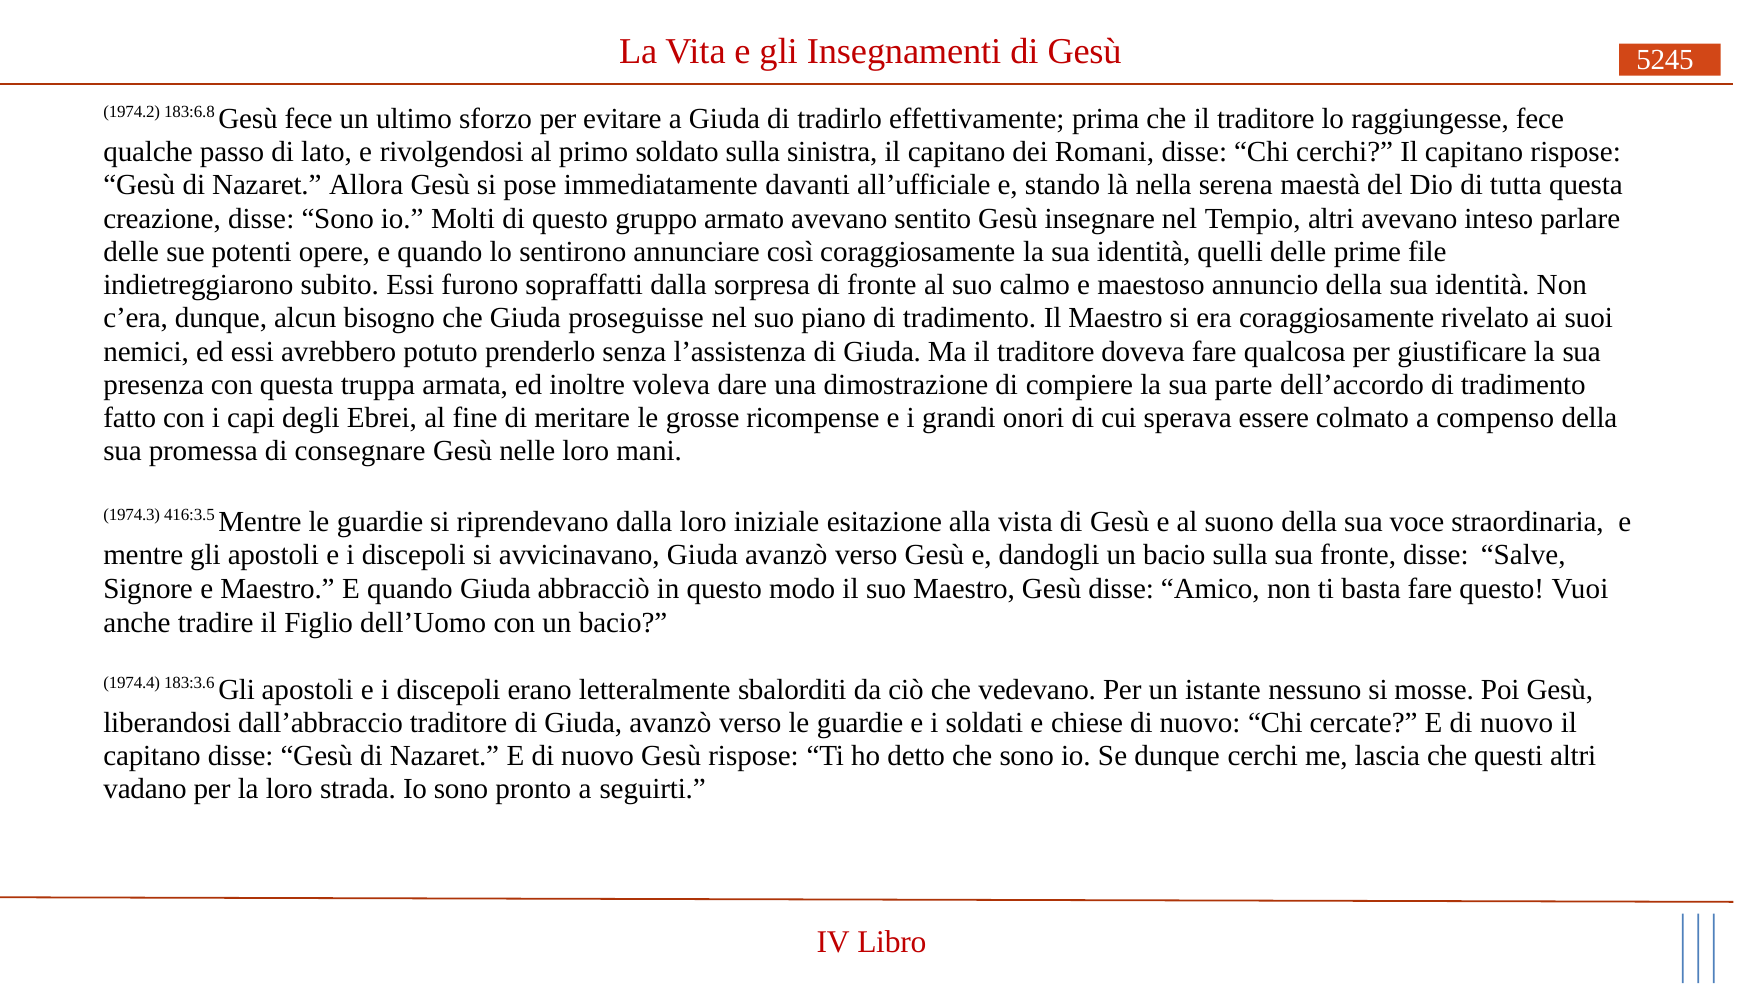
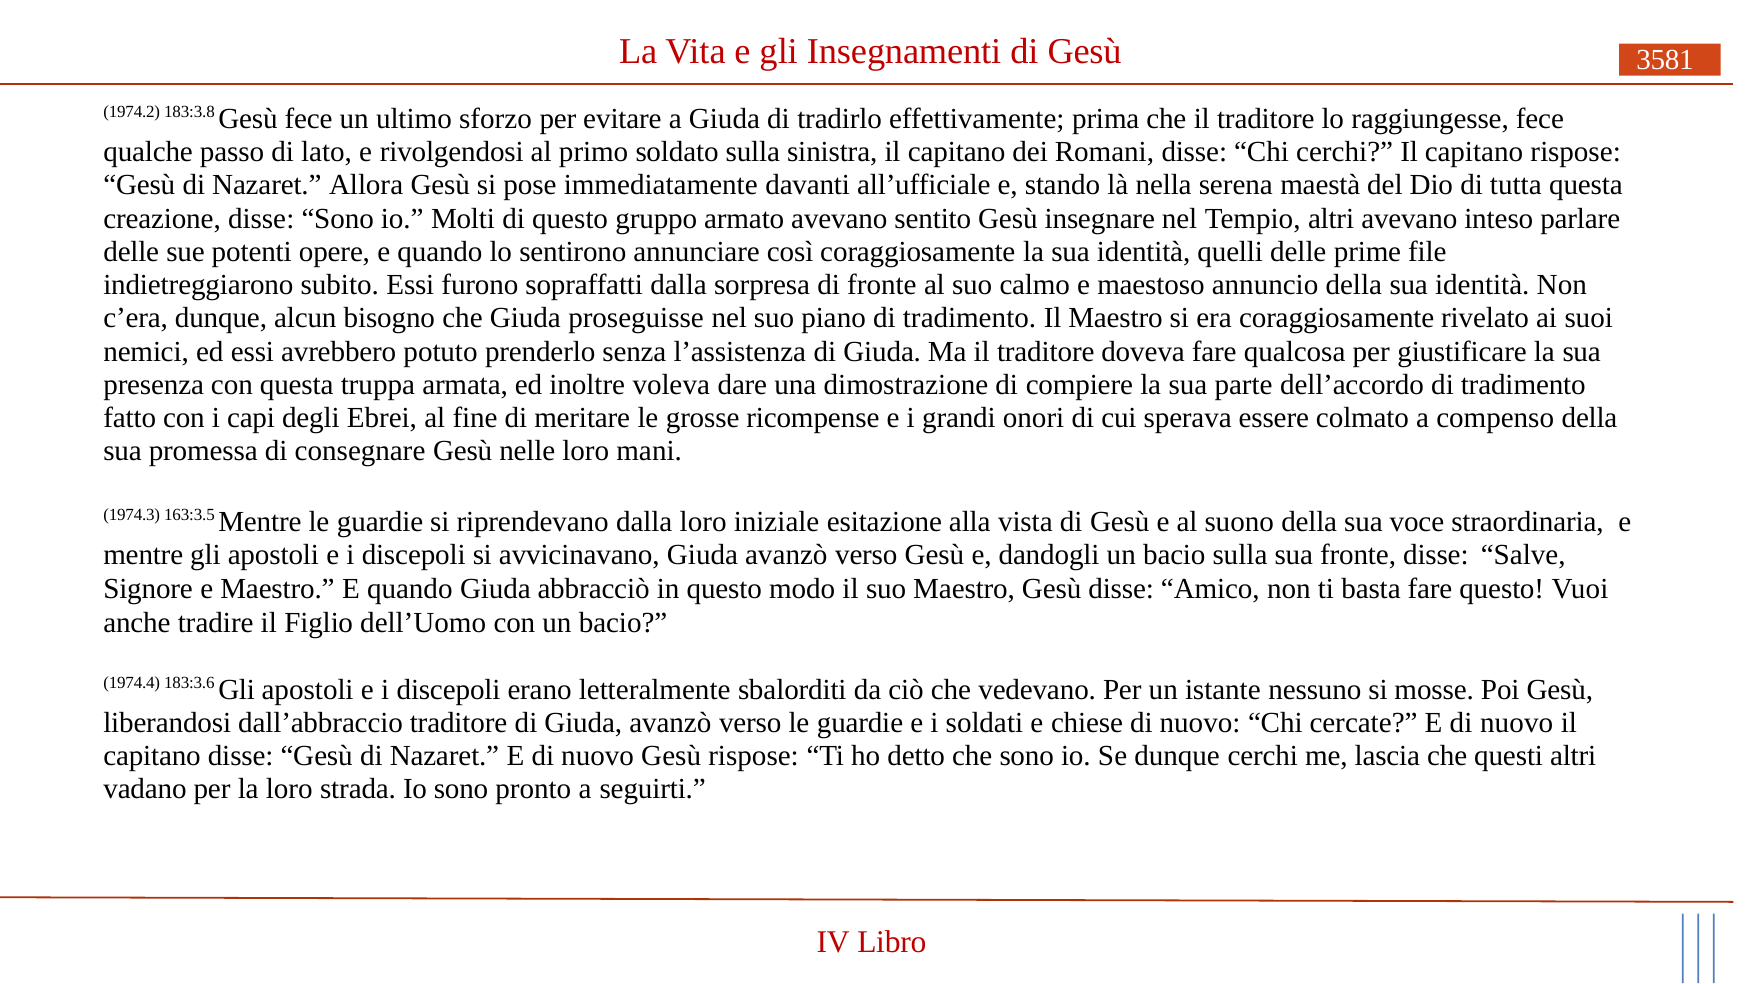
5245: 5245 -> 3581
183:6.8: 183:6.8 -> 183:3.8
416:3.5: 416:3.5 -> 163:3.5
